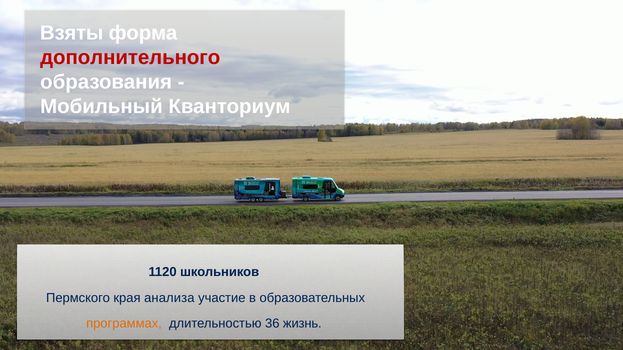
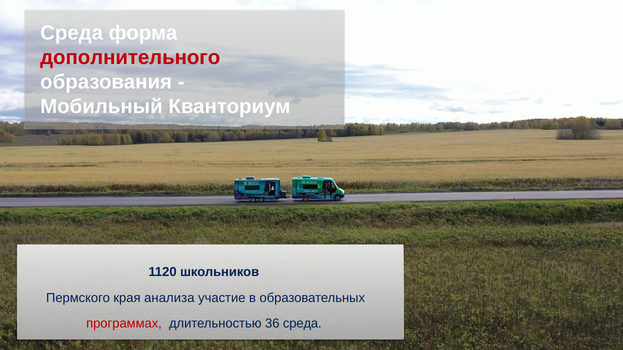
Взяты at (72, 33): Взяты -> Среда
программах colour: orange -> red
36 жизнь: жизнь -> среда
